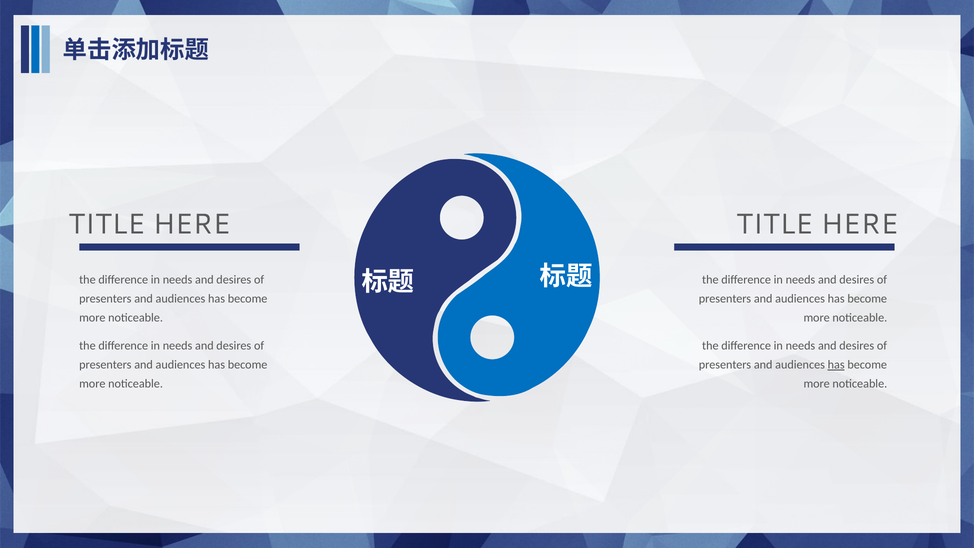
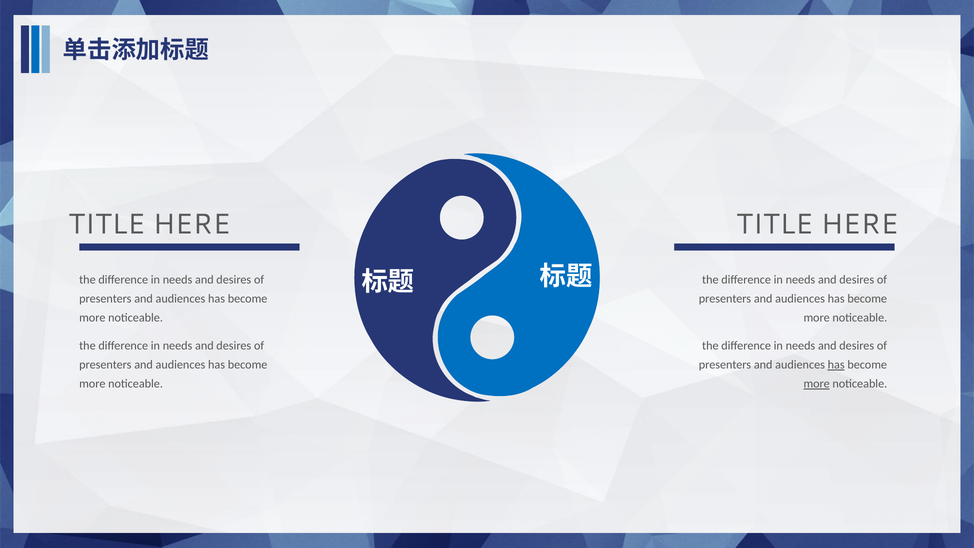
more at (817, 384) underline: none -> present
